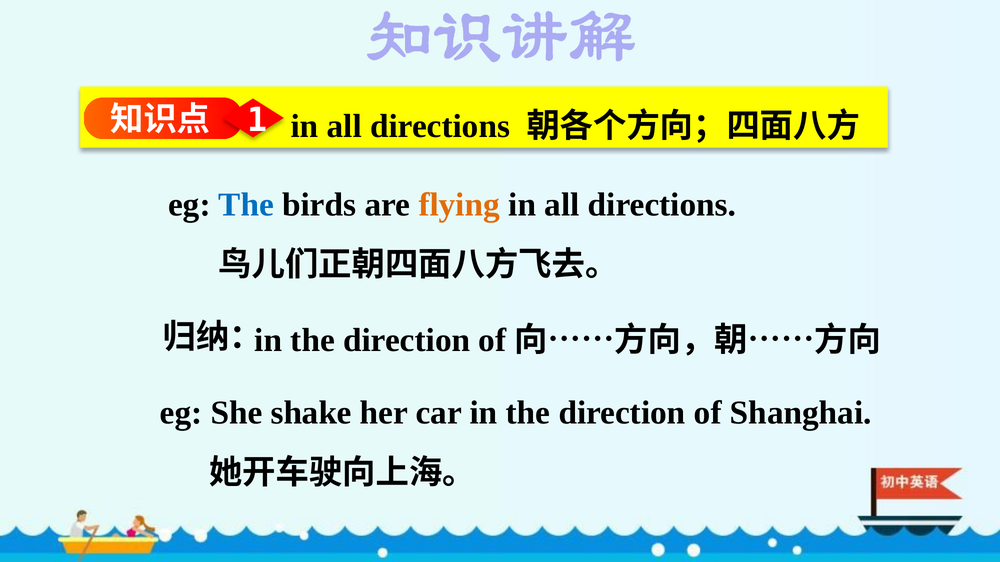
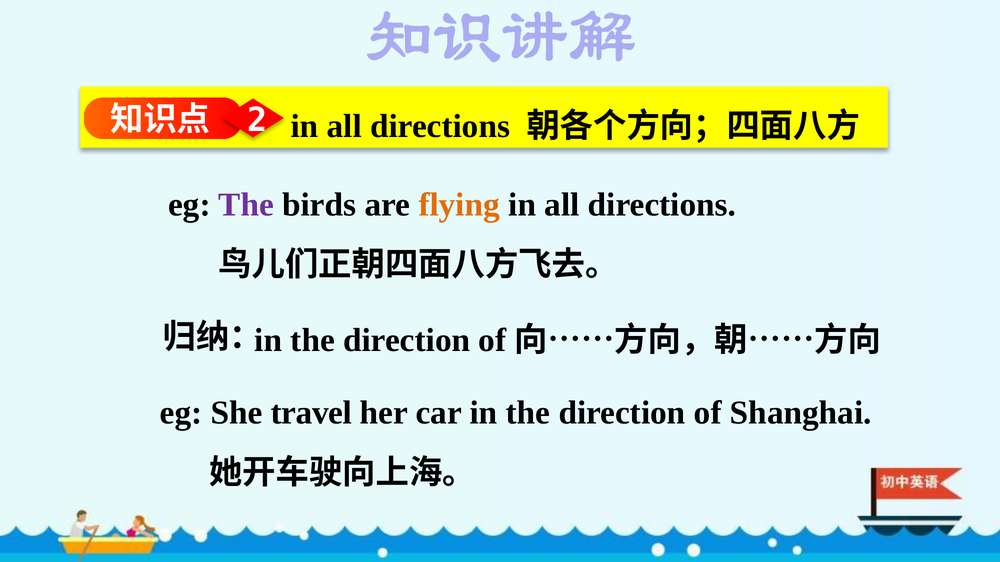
1: 1 -> 2
The at (246, 205) colour: blue -> purple
shake: shake -> travel
